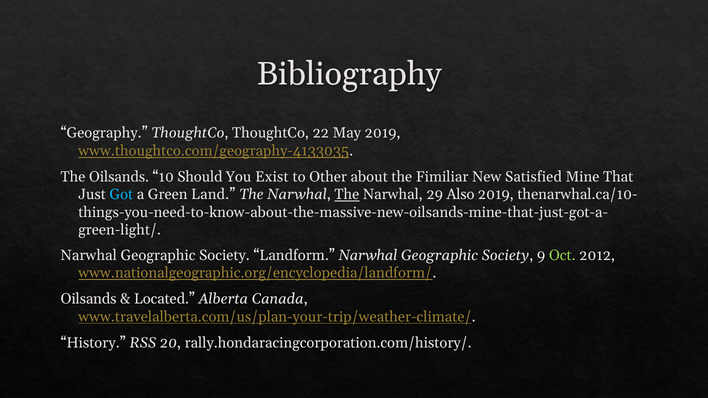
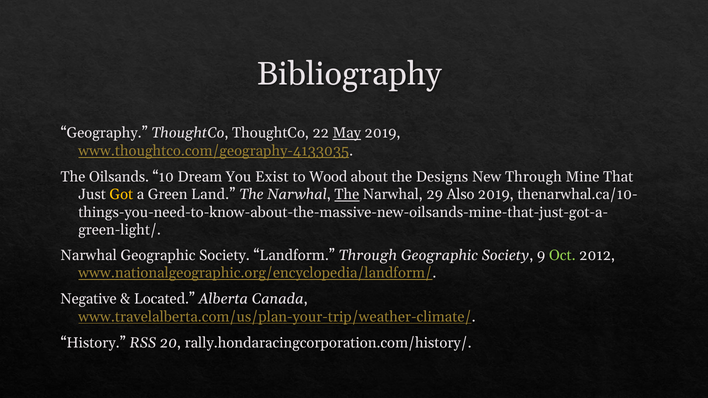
May underline: none -> present
Should: Should -> Dream
Other: Other -> Wood
Fimiliar: Fimiliar -> Designs
New Satisfied: Satisfied -> Through
Got colour: light blue -> yellow
Landform Narwhal: Narwhal -> Through
Oilsands at (89, 299): Oilsands -> Negative
